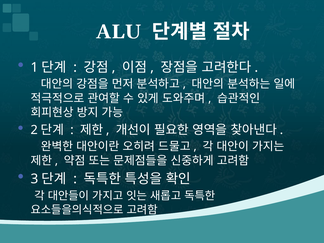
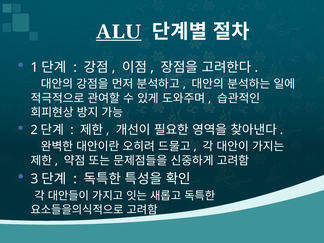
ALU underline: none -> present
